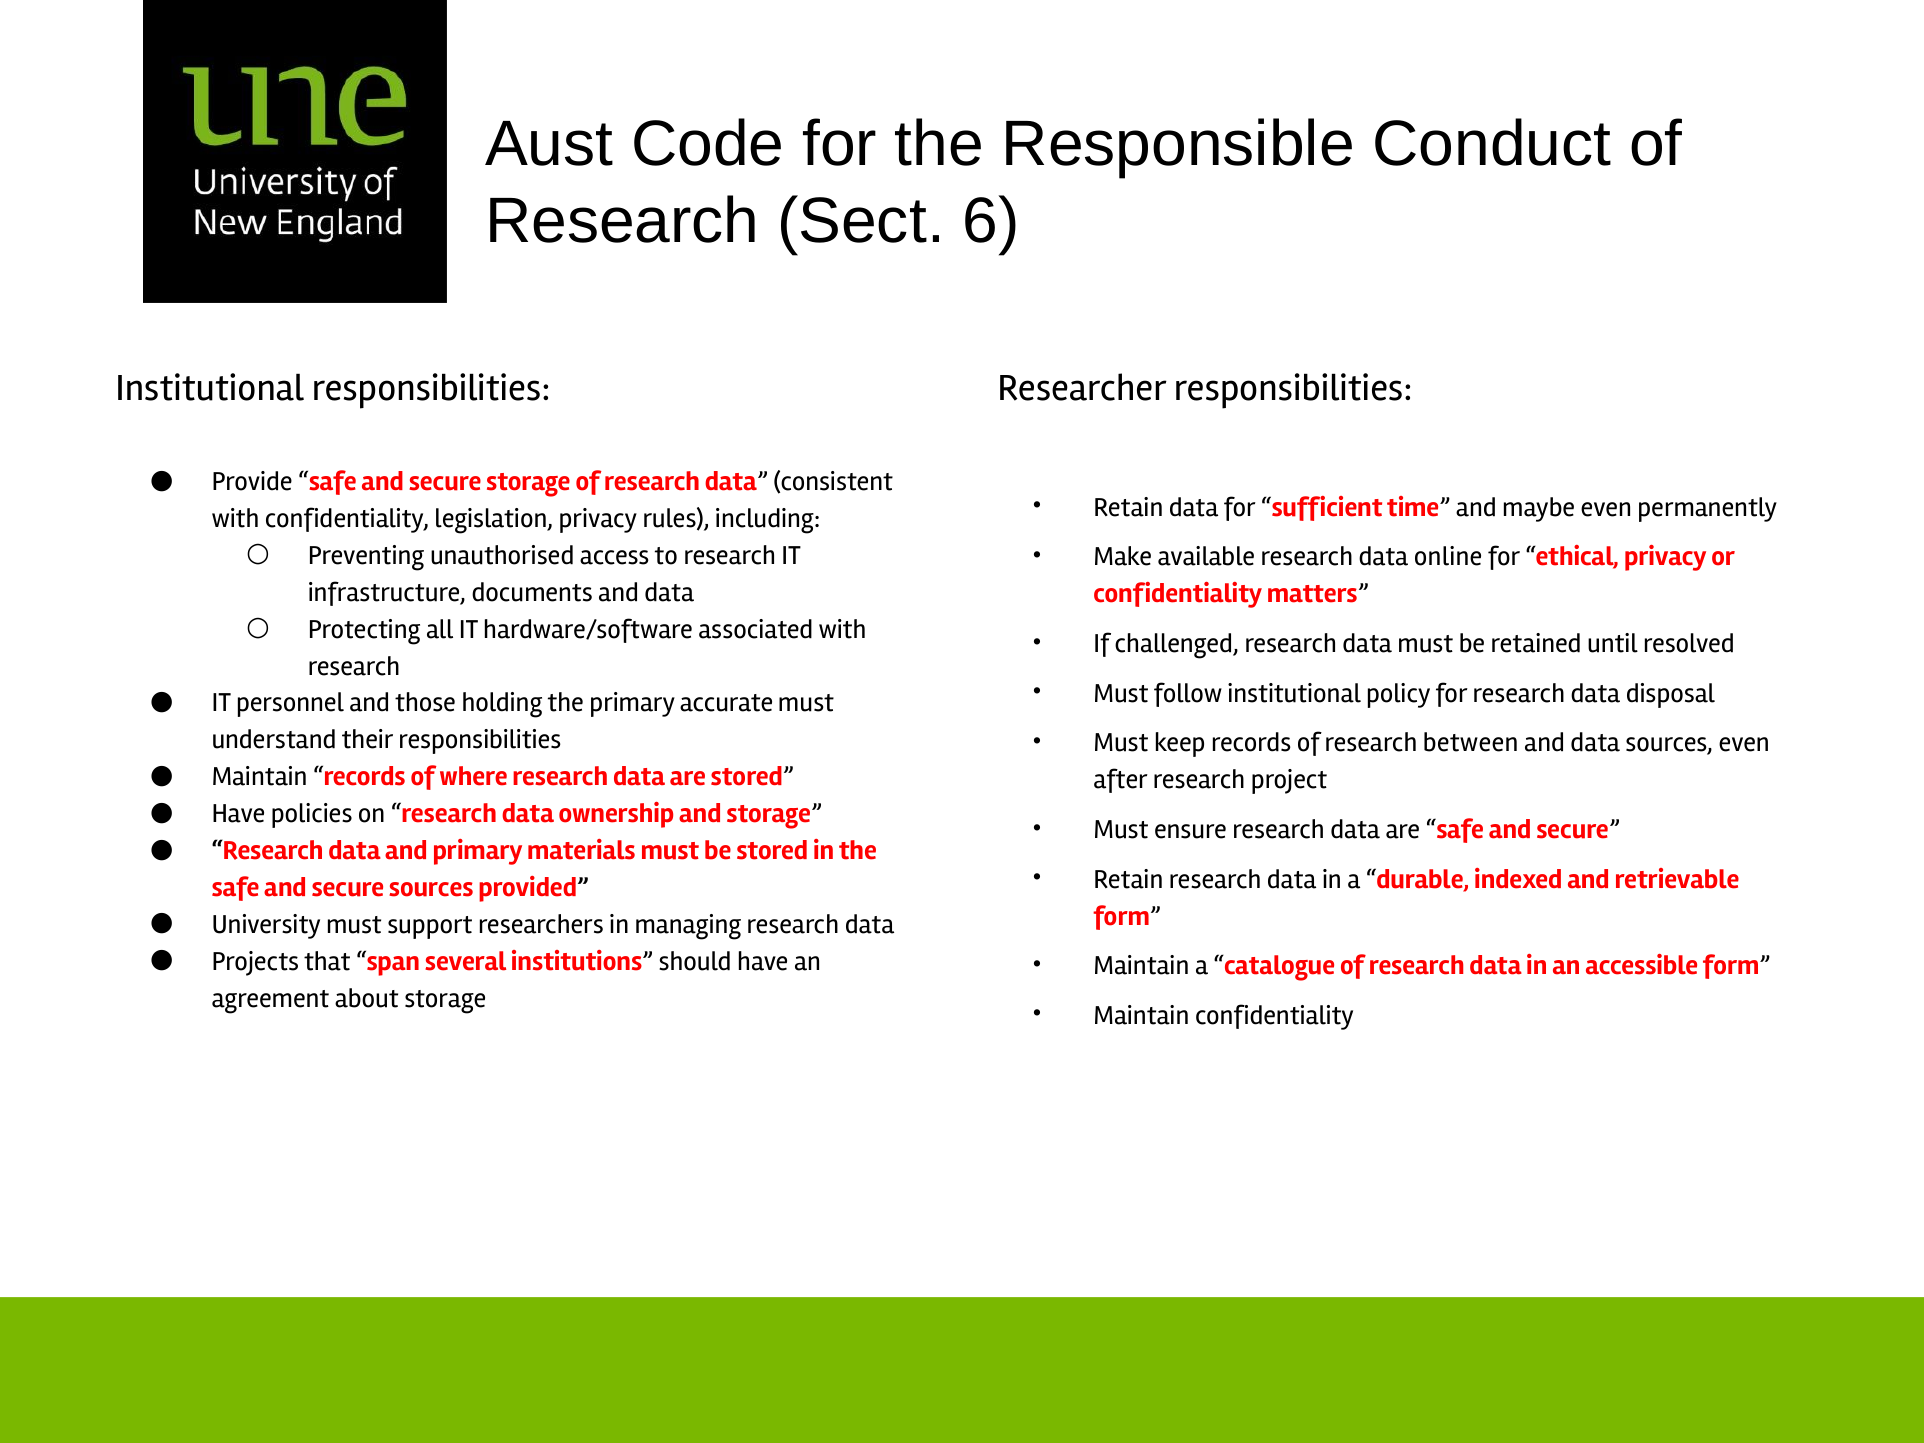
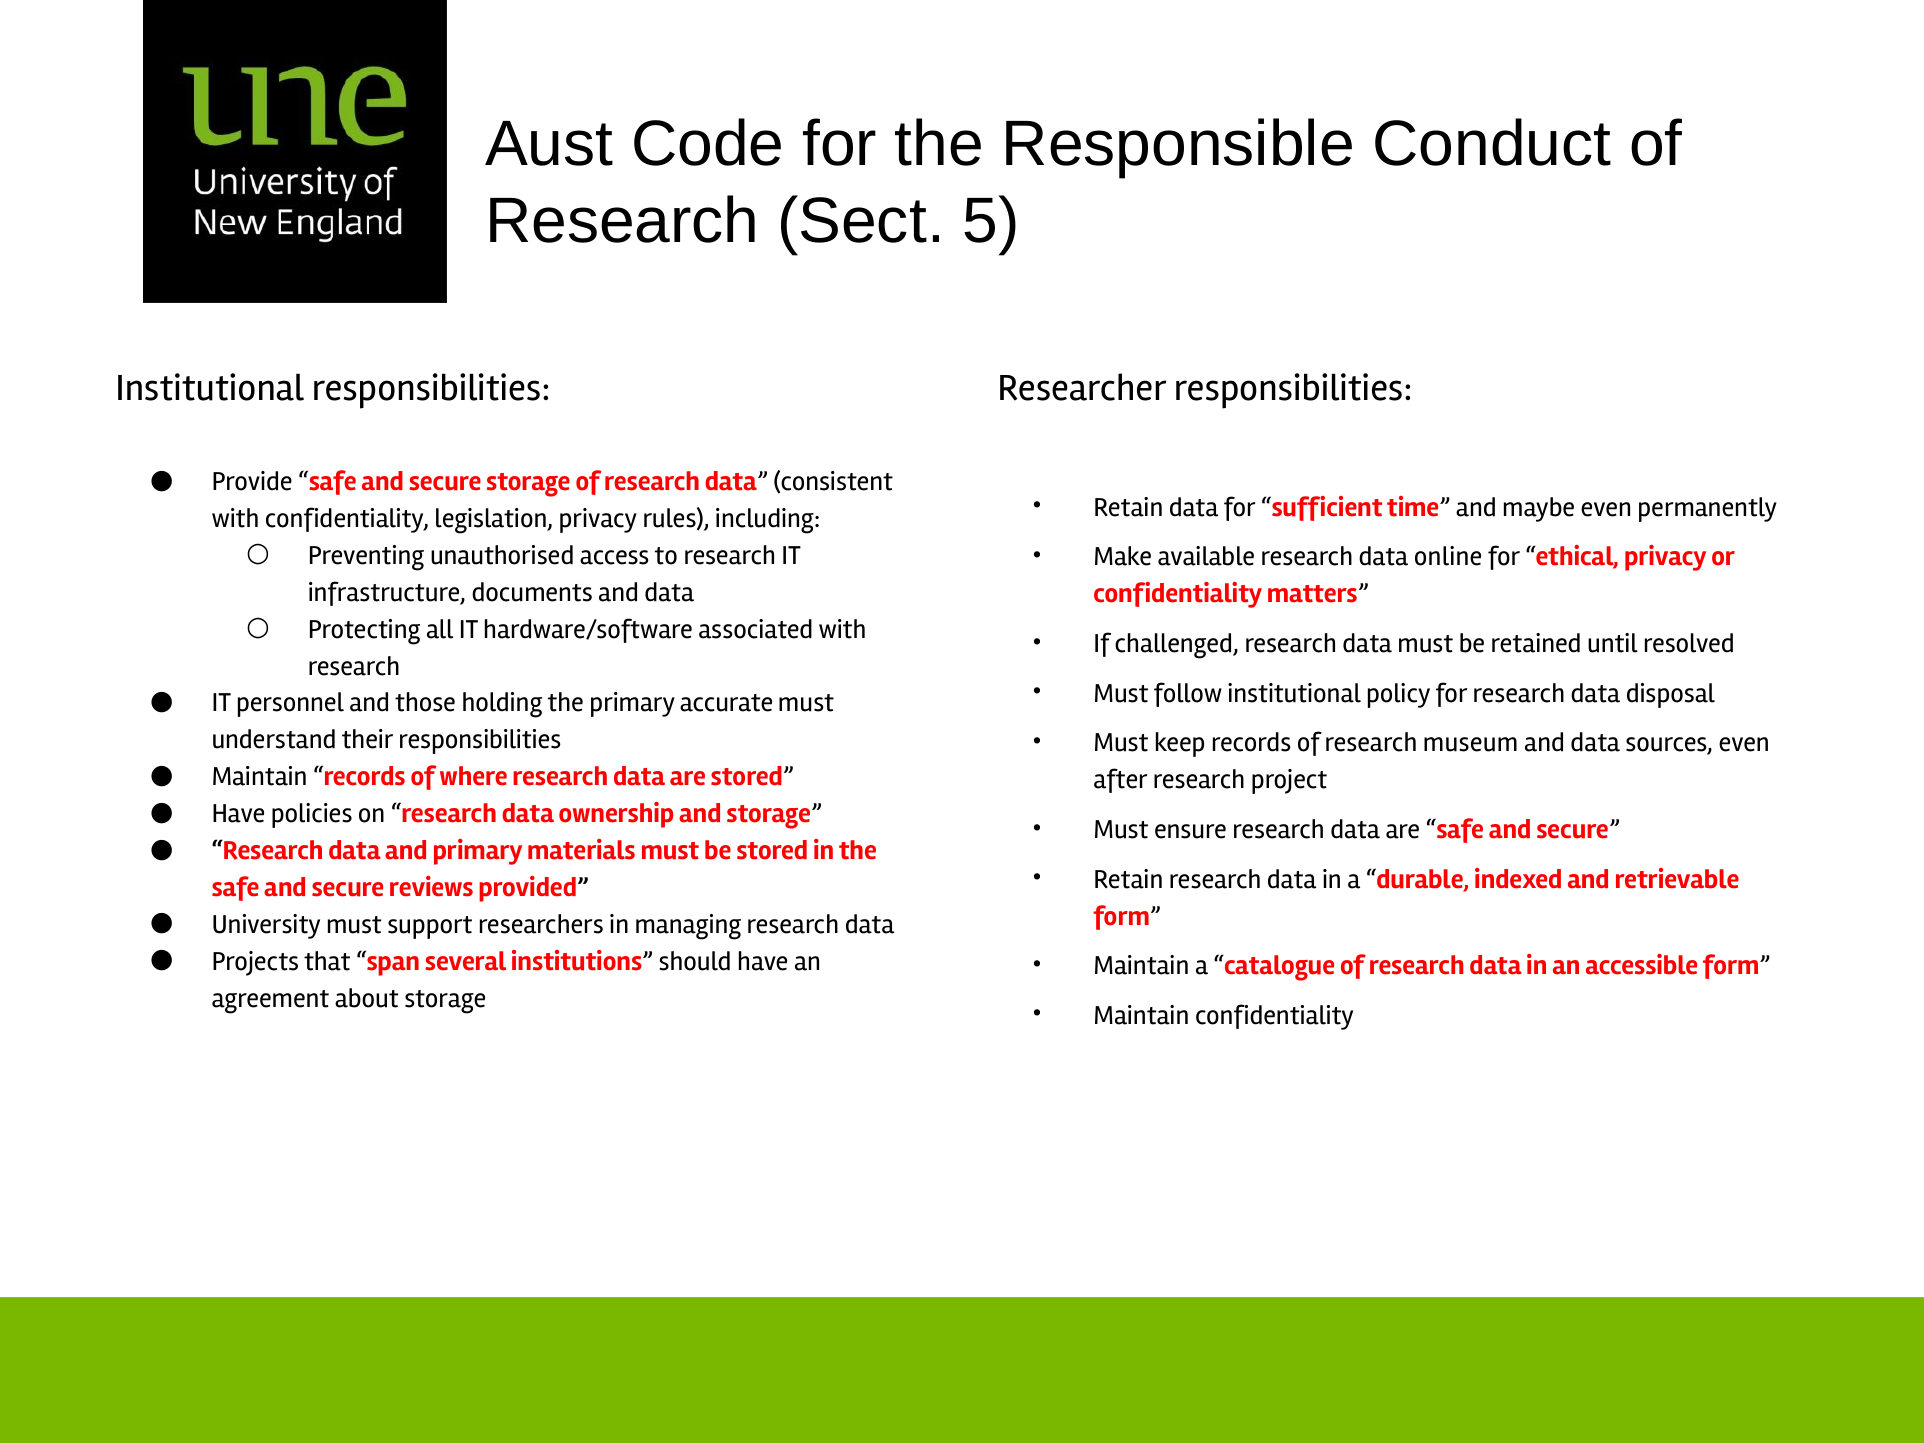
6: 6 -> 5
between: between -> museum
secure sources: sources -> reviews
